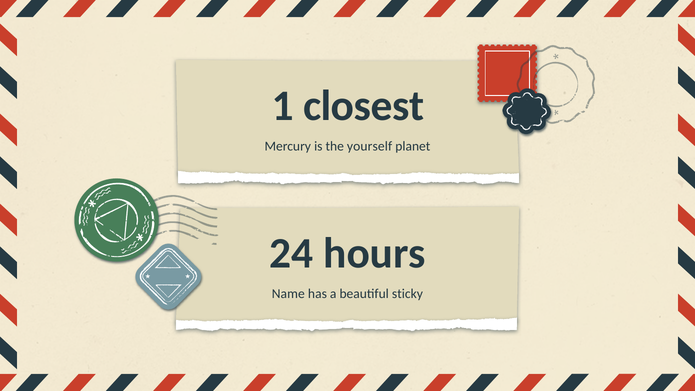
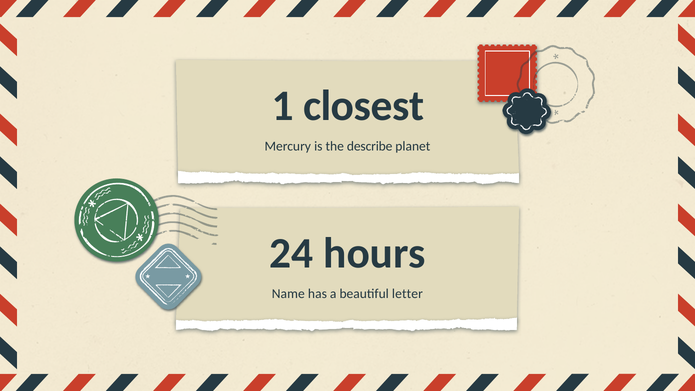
yourself: yourself -> describe
sticky: sticky -> letter
